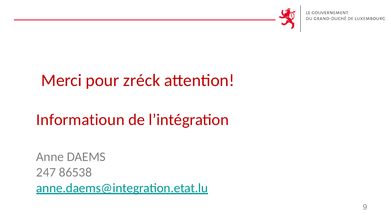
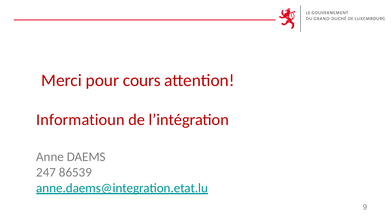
zréck: zréck -> cours
86538: 86538 -> 86539
